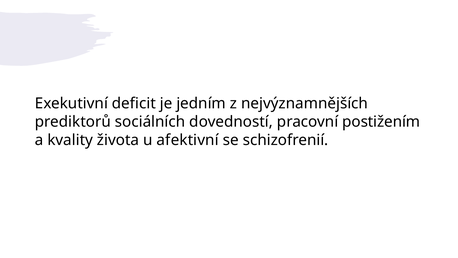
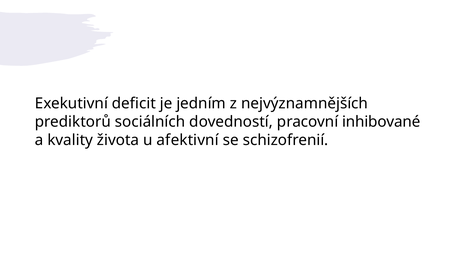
postižením: postižením -> inhibované
